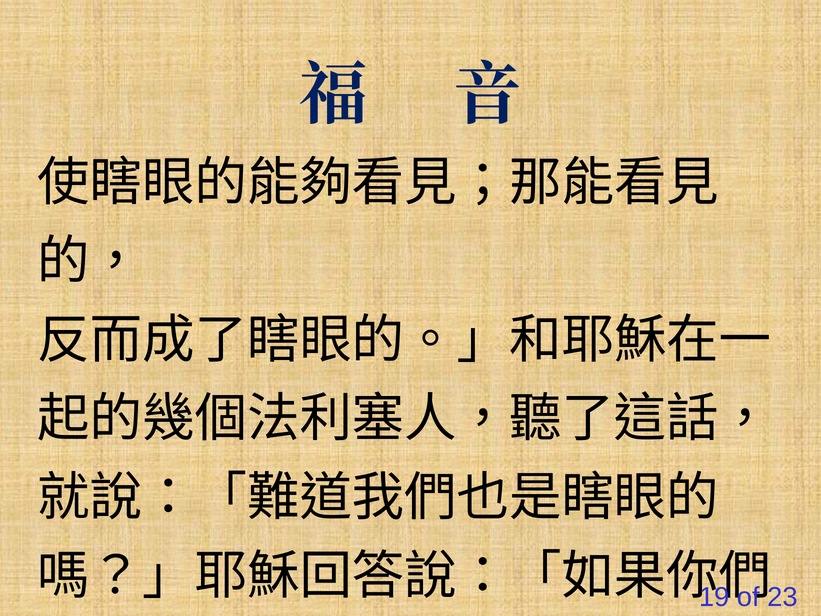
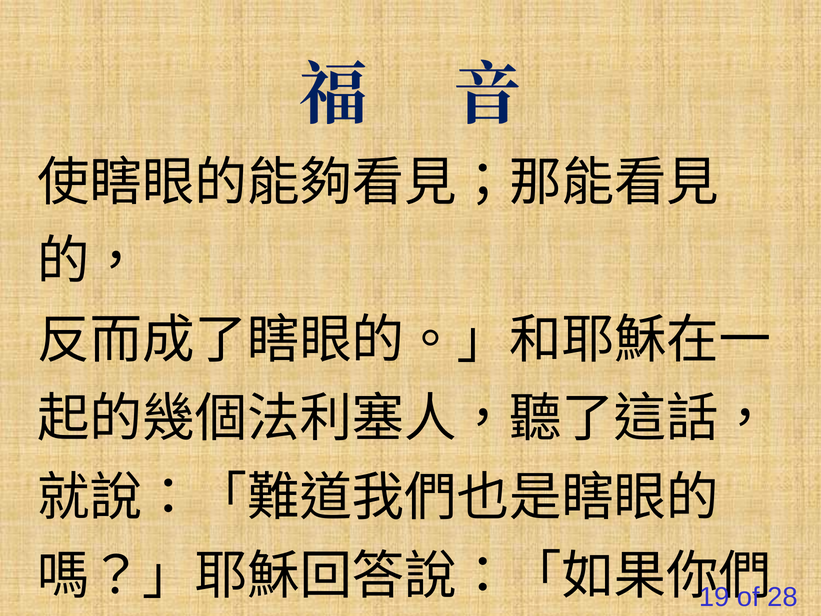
23: 23 -> 28
